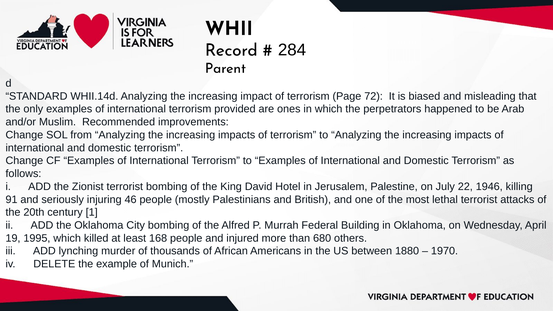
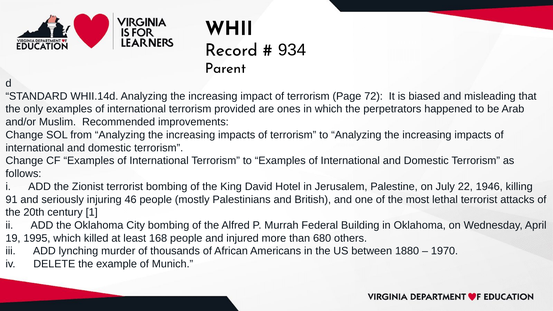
284: 284 -> 934
